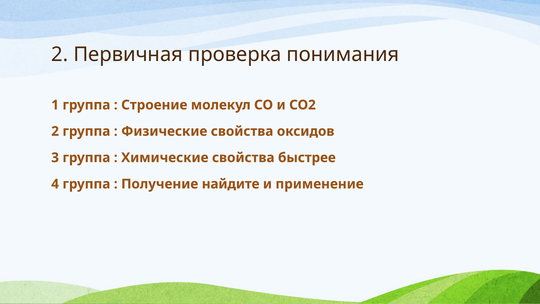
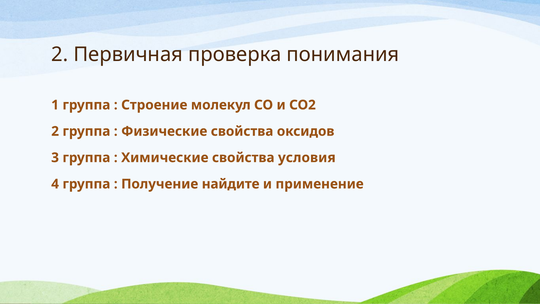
быстрее: быстрее -> условия
